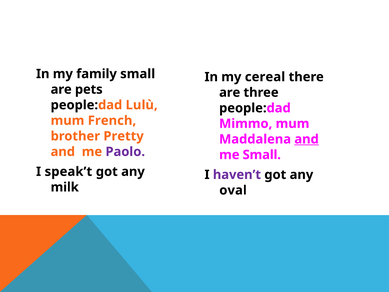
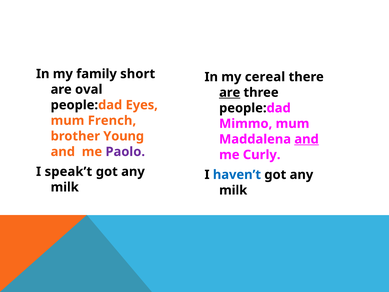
family small: small -> short
pets: pets -> oval
are at (230, 92) underline: none -> present
Lulù: Lulù -> Eyes
Pretty: Pretty -> Young
me Small: Small -> Curly
haven’t colour: purple -> blue
oval at (233, 190): oval -> milk
